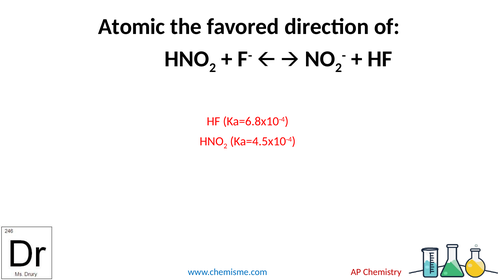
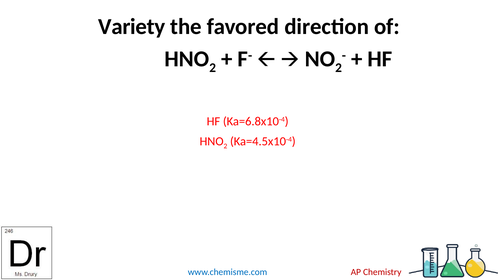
Atomic: Atomic -> Variety
